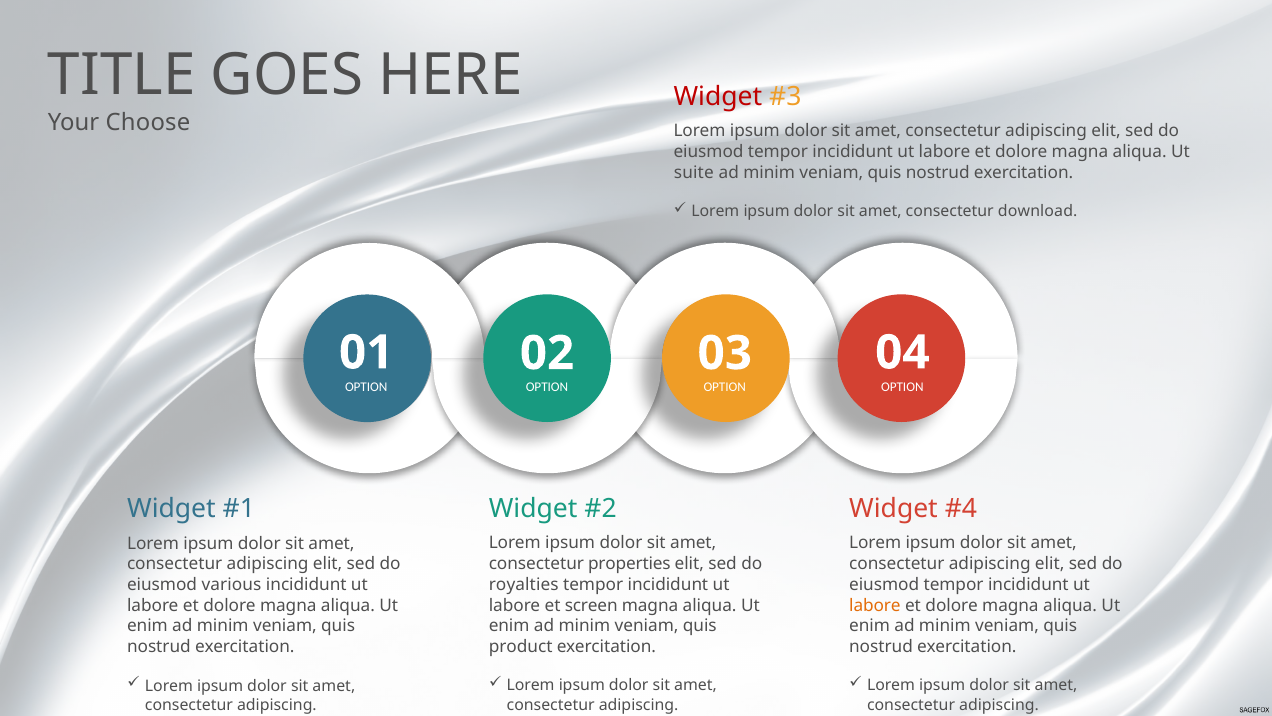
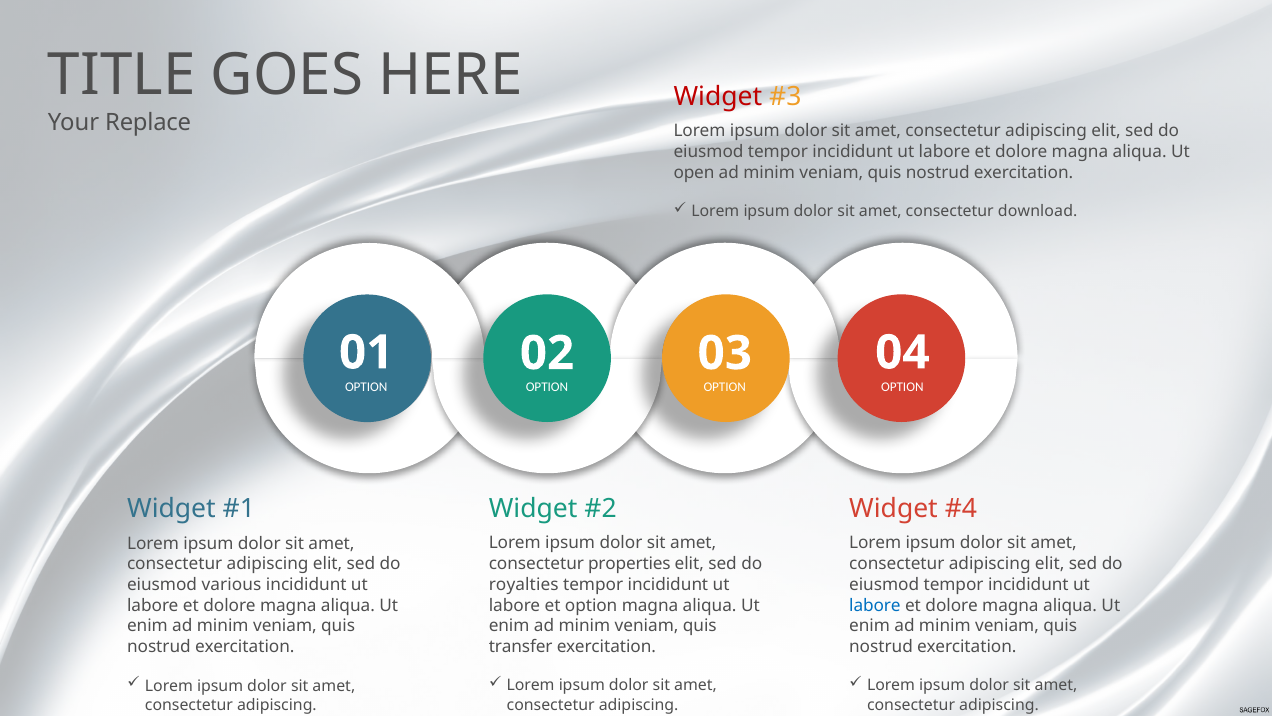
Choose: Choose -> Replace
suite: suite -> open
et screen: screen -> option
labore at (875, 605) colour: orange -> blue
product: product -> transfer
